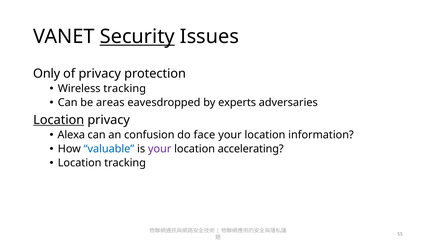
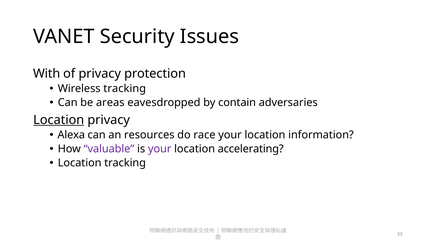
Security underline: present -> none
Only: Only -> With
experts: experts -> contain
confusion: confusion -> resources
face: face -> race
valuable colour: blue -> purple
